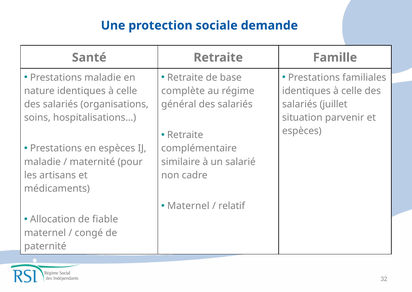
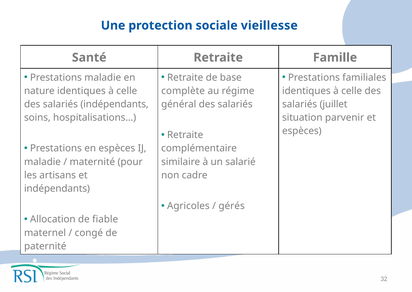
demande: demande -> vieillesse
salariés organisations: organisations -> indépendants
médicaments at (57, 188): médicaments -> indépendants
Maternel at (188, 206): Maternel -> Agricoles
relatif: relatif -> gérés
